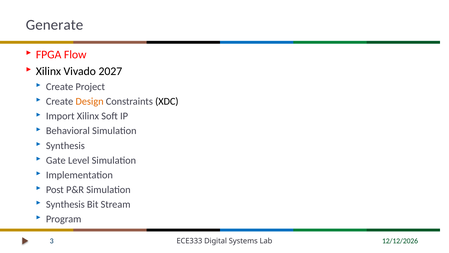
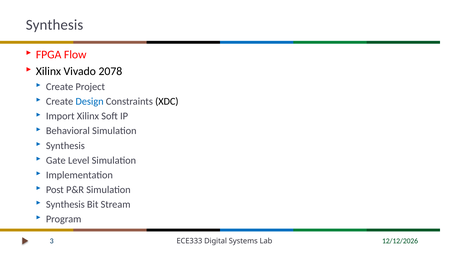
Generate at (55, 25): Generate -> Synthesis
2027: 2027 -> 2078
Design colour: orange -> blue
